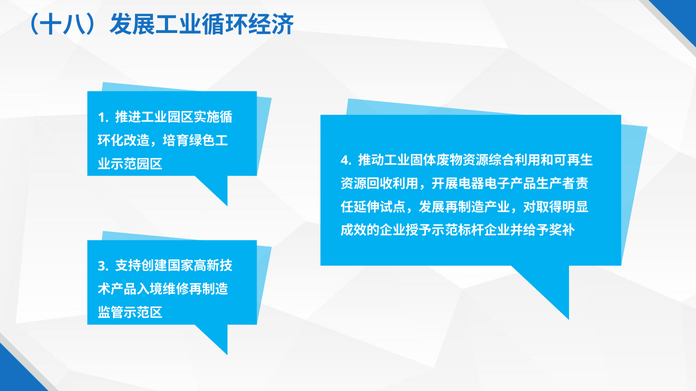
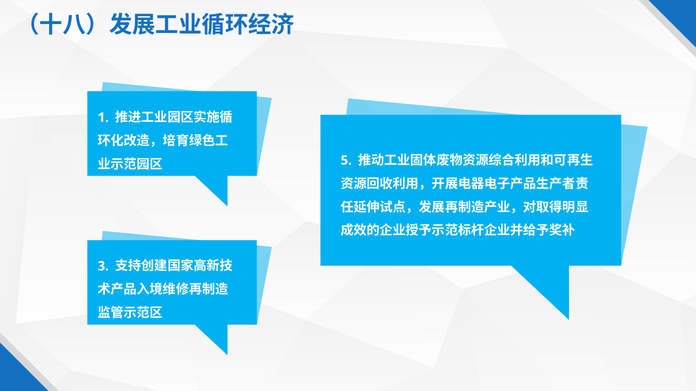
4: 4 -> 5
